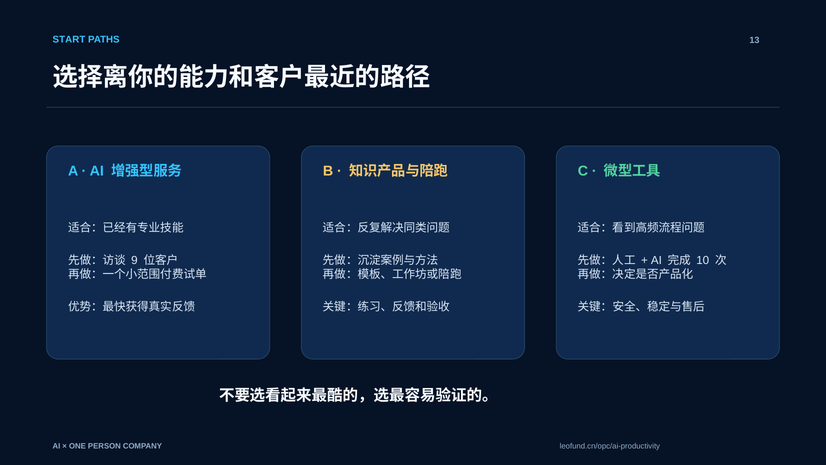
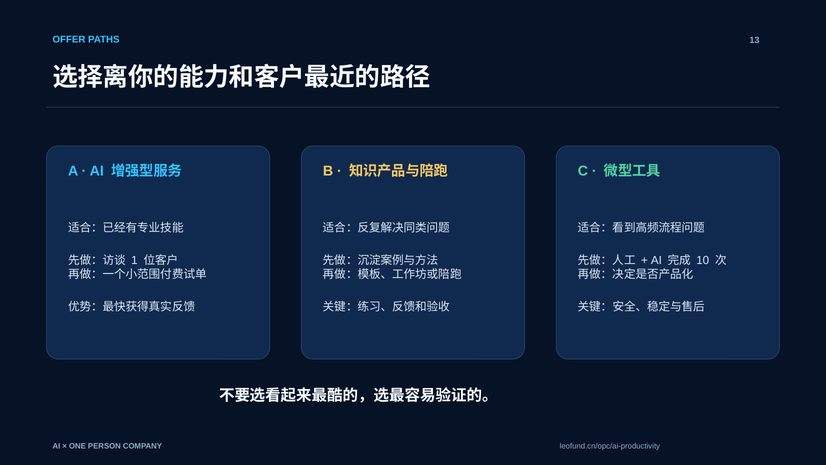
START: START -> OFFER
9: 9 -> 1
